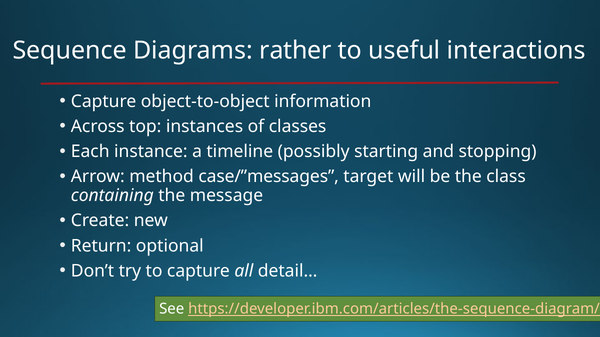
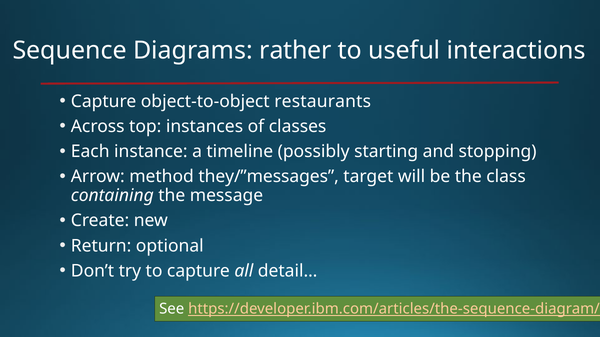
information: information -> restaurants
case/”messages: case/”messages -> they/”messages
